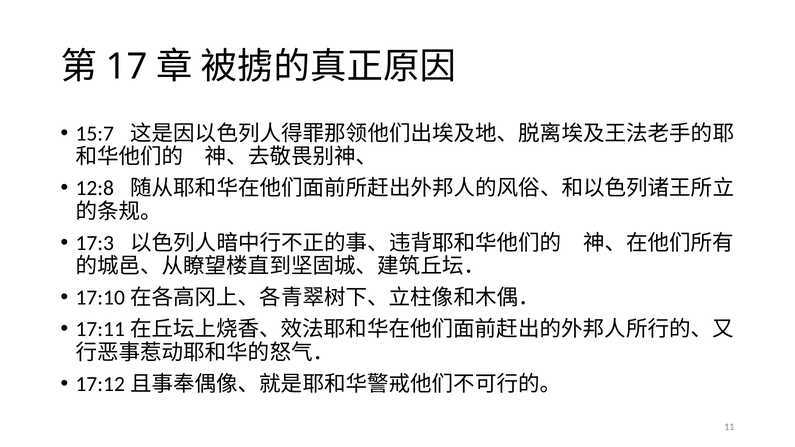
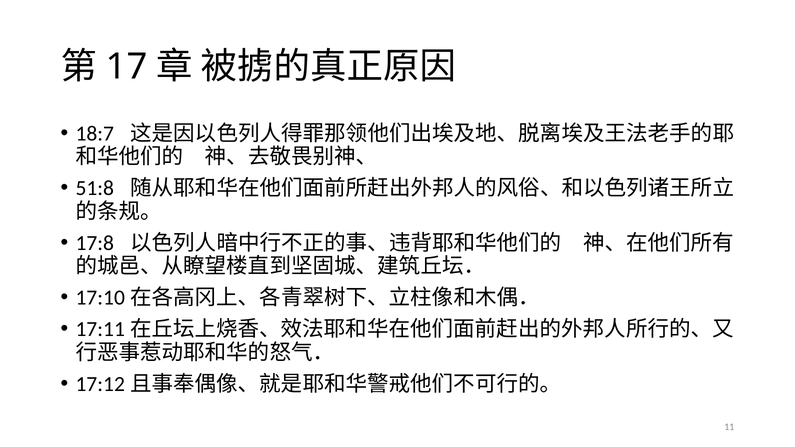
15:7: 15:7 -> 18:7
12:8: 12:8 -> 51:8
17:3: 17:3 -> 17:8
